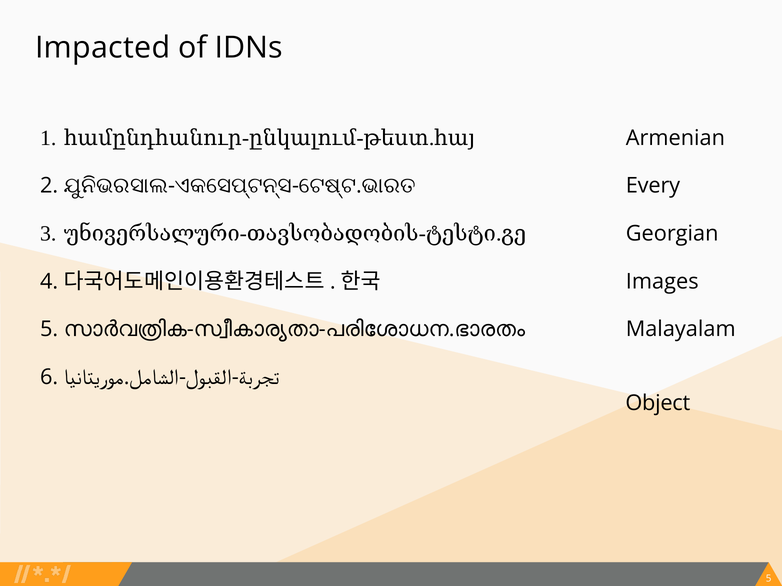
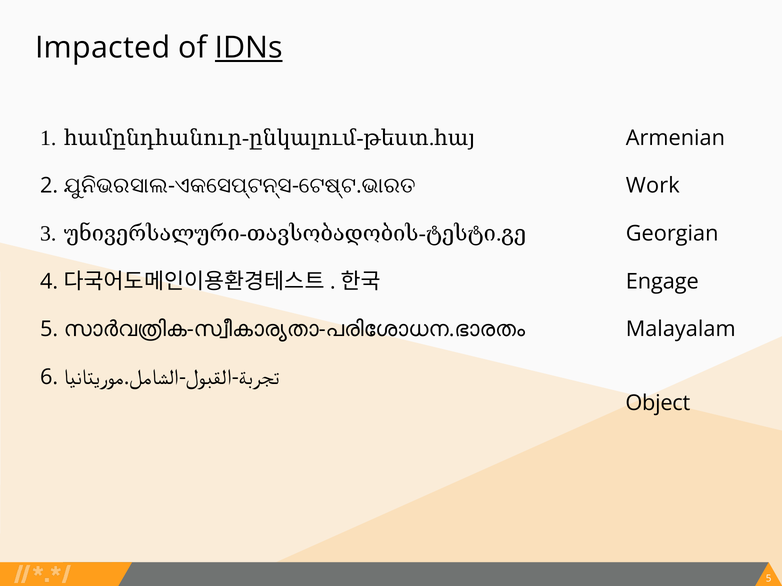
IDNs underline: none -> present
Every: Every -> Work
Images: Images -> Engage
